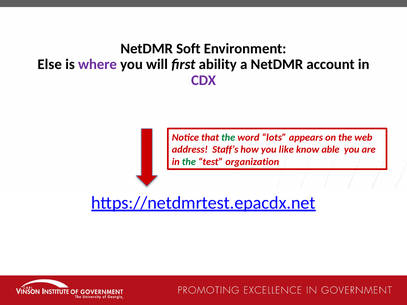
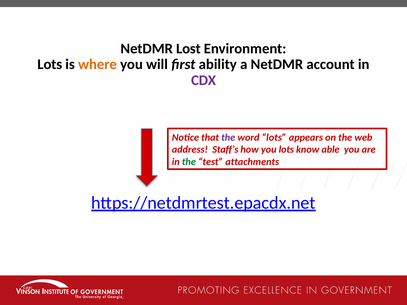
Soft: Soft -> Lost
Else at (50, 65): Else -> Lots
where colour: purple -> orange
the at (228, 138) colour: green -> purple
you like: like -> lots
organization: organization -> attachments
